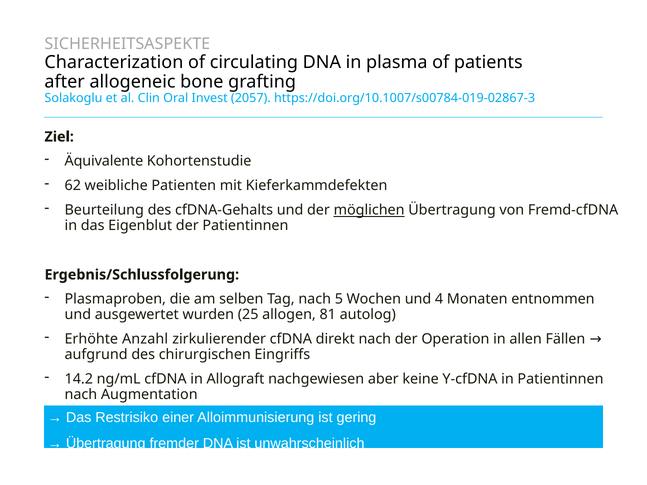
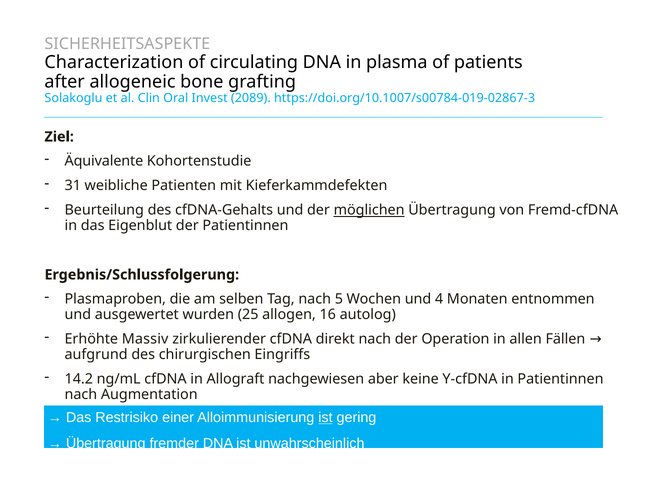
2057: 2057 -> 2089
62: 62 -> 31
81: 81 -> 16
Anzahl: Anzahl -> Massiv
ist at (325, 418) underline: none -> present
